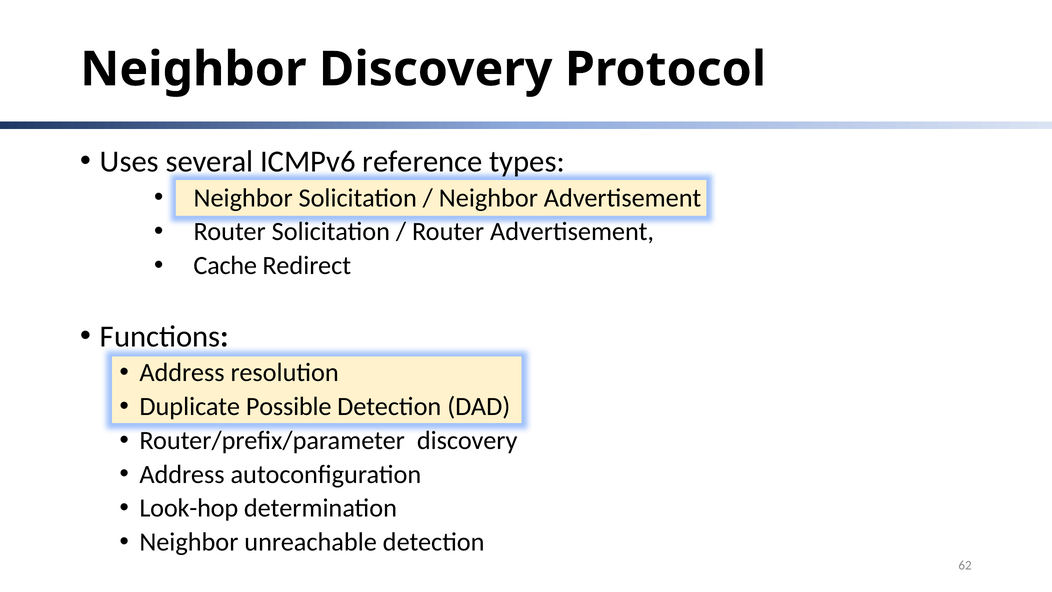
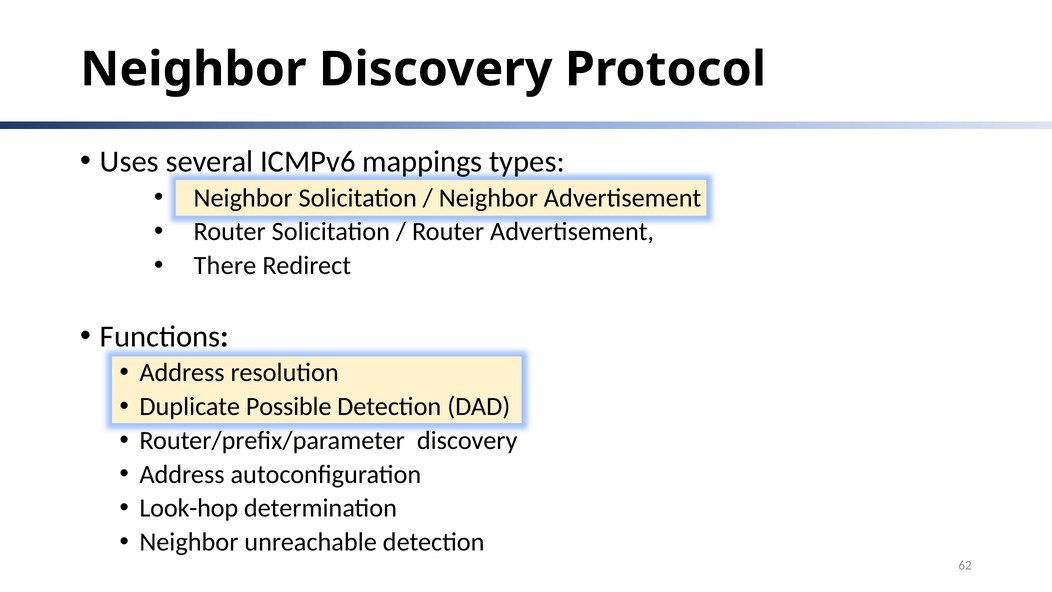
reference: reference -> mappings
Cache: Cache -> There
